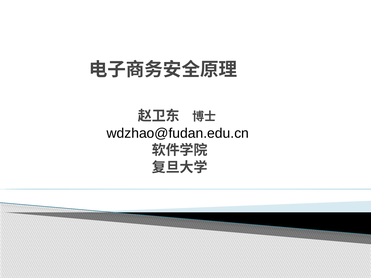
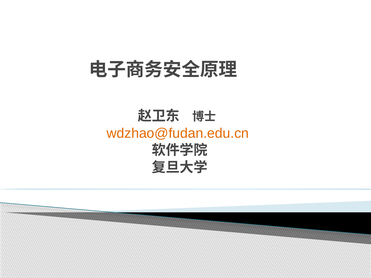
wdzhao@fudan.edu.cn colour: black -> orange
